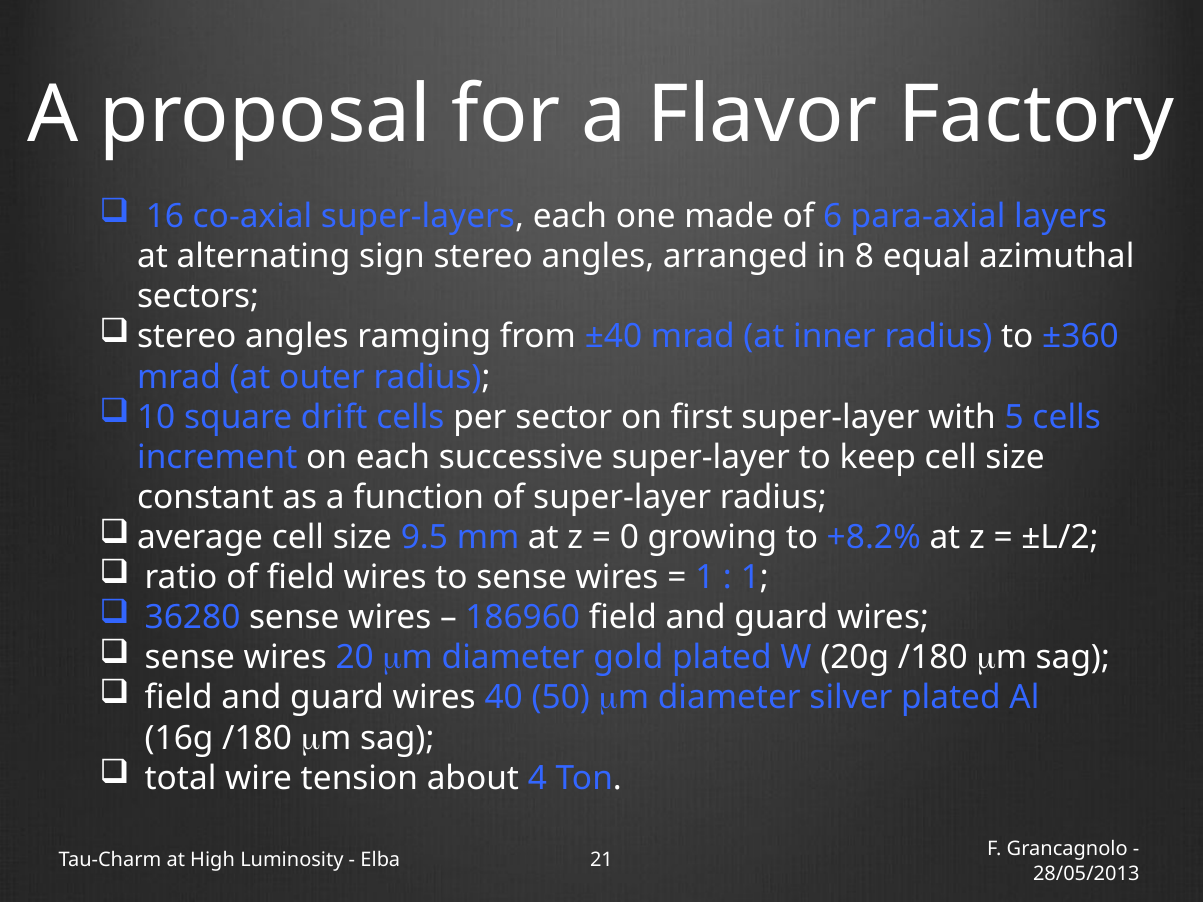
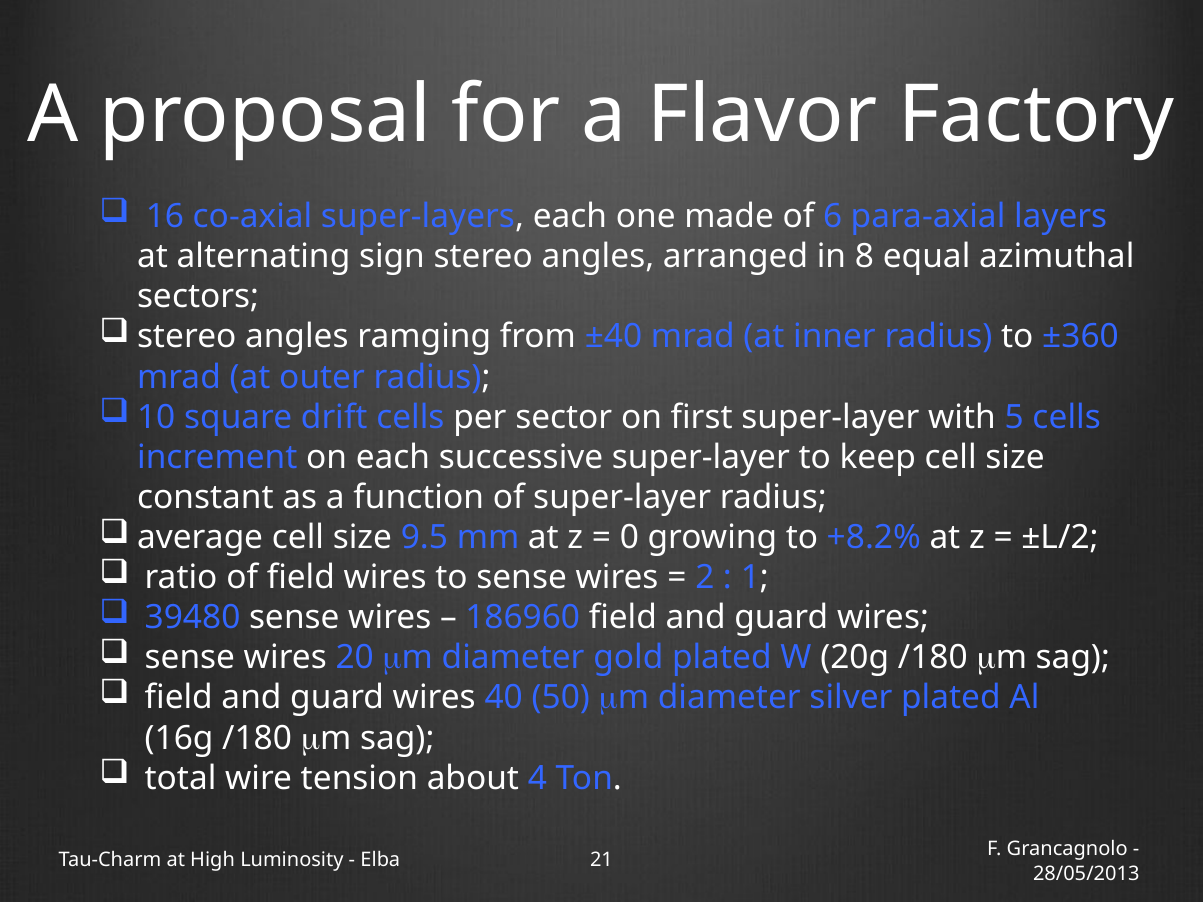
1 at (705, 578): 1 -> 2
36280: 36280 -> 39480
